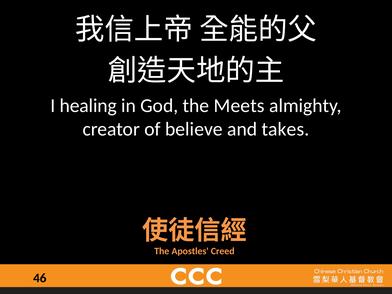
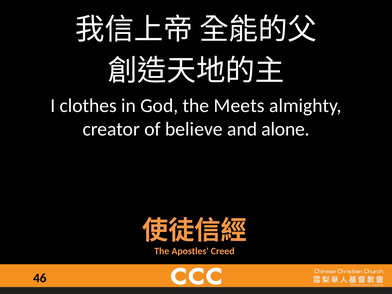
healing: healing -> clothes
takes: takes -> alone
